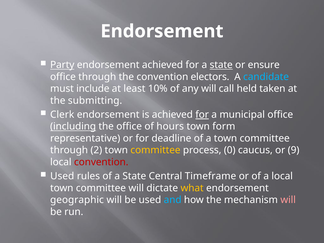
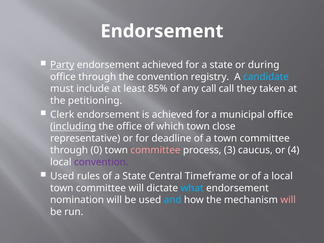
state at (221, 65) underline: present -> none
ensure: ensure -> during
electors: electors -> registry
10%: 10% -> 85%
any will: will -> call
held: held -> they
submitting: submitting -> petitioning
for at (202, 115) underline: present -> none
hours: hours -> which
form: form -> close
2: 2 -> 0
committee at (155, 150) colour: yellow -> pink
0: 0 -> 3
9: 9 -> 4
convention at (101, 162) colour: red -> purple
what colour: yellow -> light blue
geographic: geographic -> nomination
